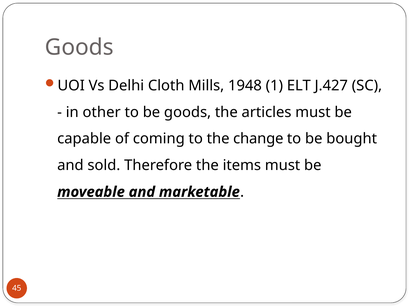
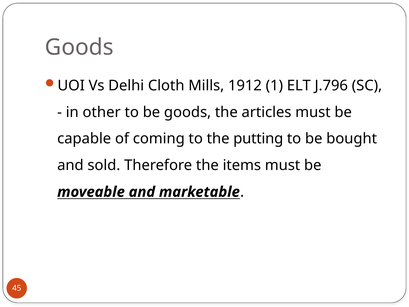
1948: 1948 -> 1912
J.427: J.427 -> J.796
change: change -> putting
